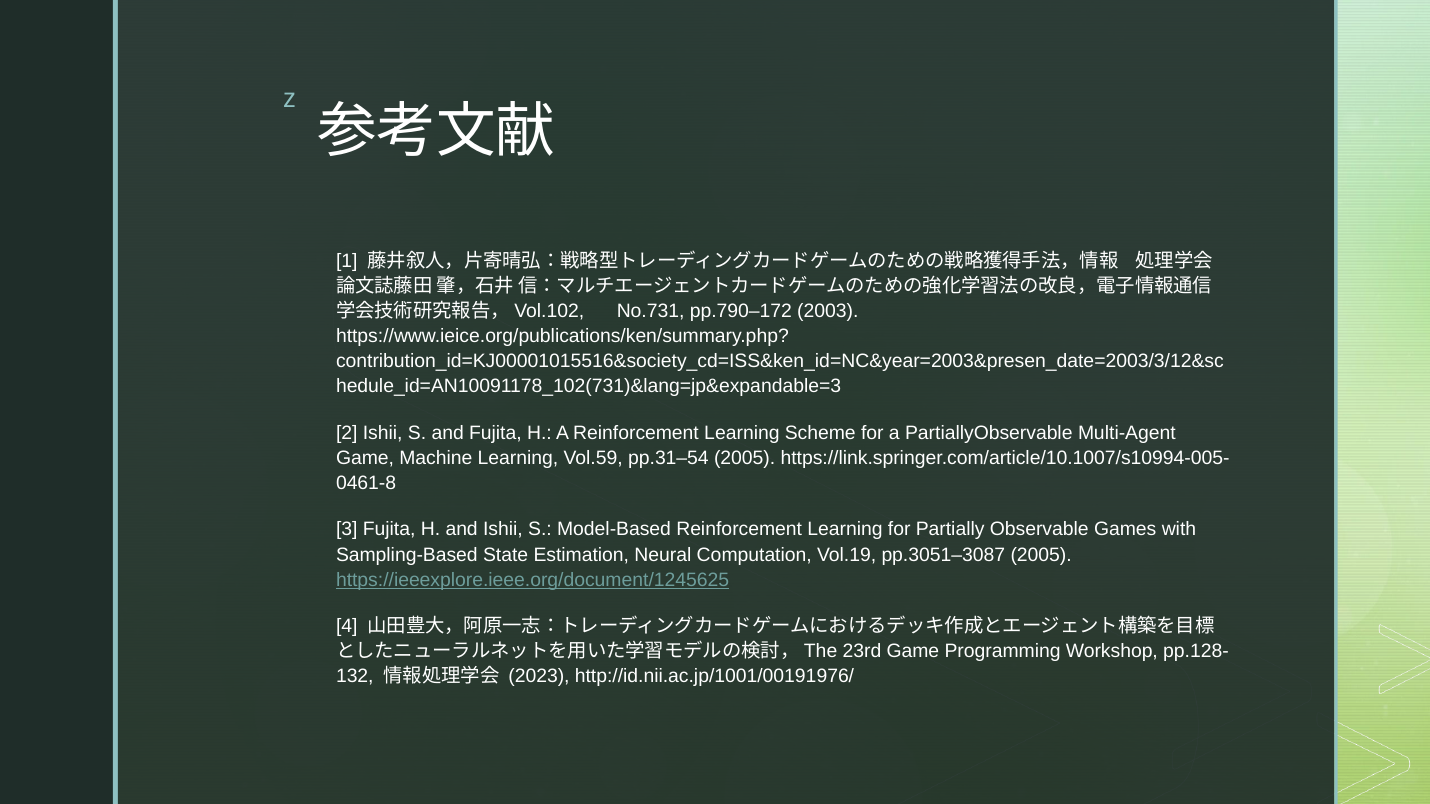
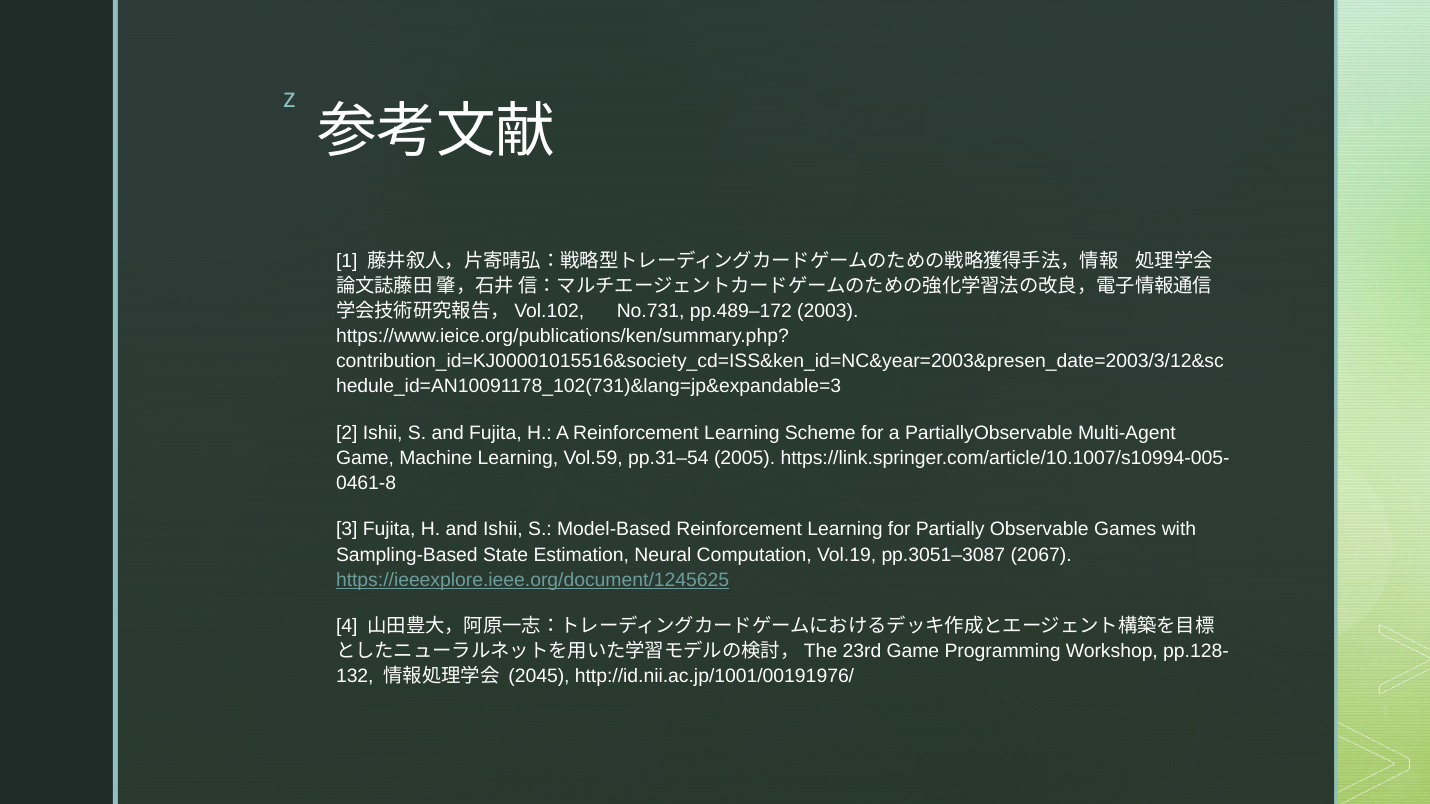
pp.790–172: pp.790–172 -> pp.489–172
pp.3051–3087 2005: 2005 -> 2067
2023: 2023 -> 2045
